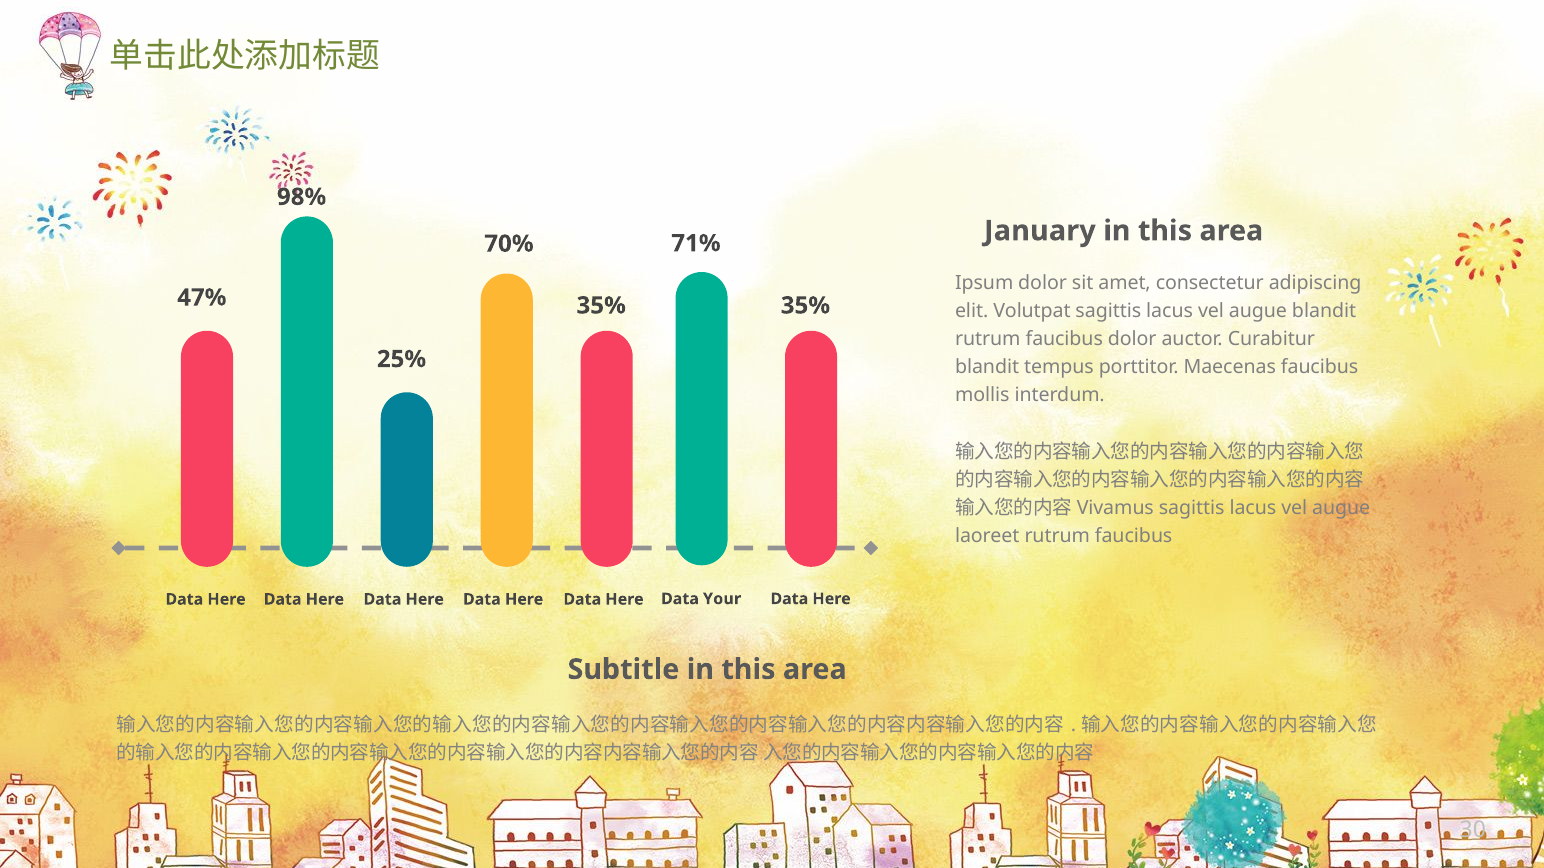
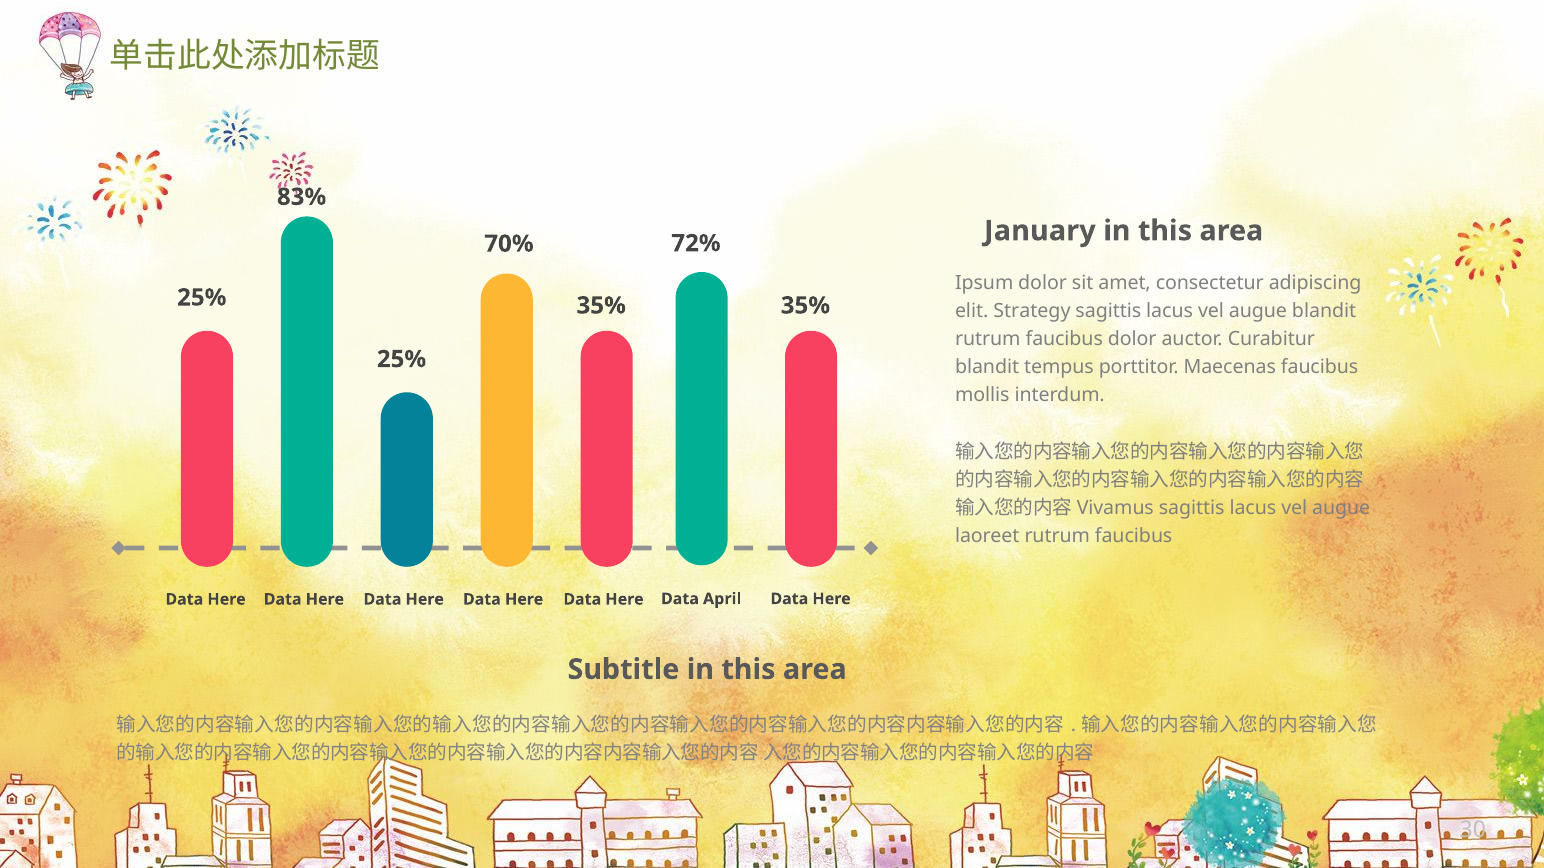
98%: 98% -> 83%
71%: 71% -> 72%
47% at (202, 298): 47% -> 25%
Volutpat: Volutpat -> Strategy
Your: Your -> April
